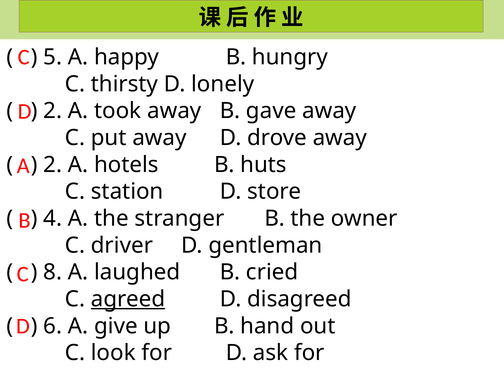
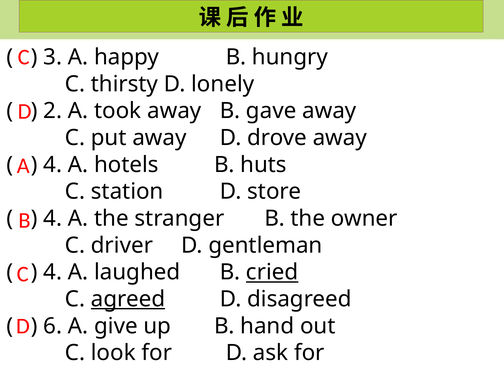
5: 5 -> 3
2 at (53, 165): 2 -> 4
8 at (53, 272): 8 -> 4
cried underline: none -> present
